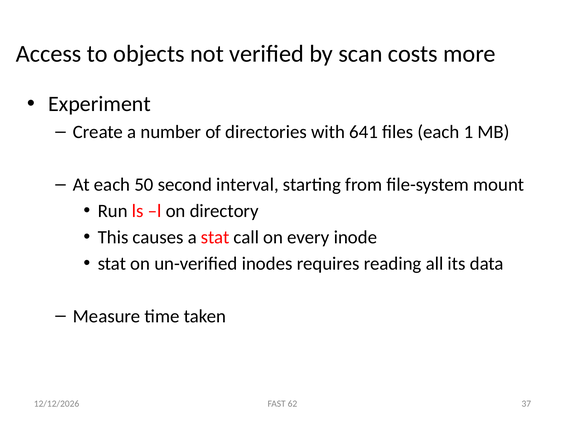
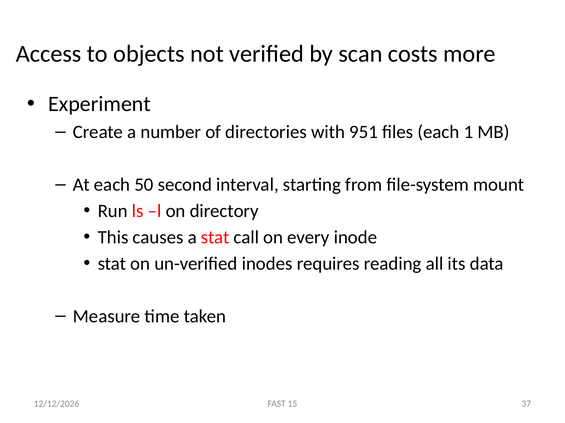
641: 641 -> 951
62: 62 -> 15
